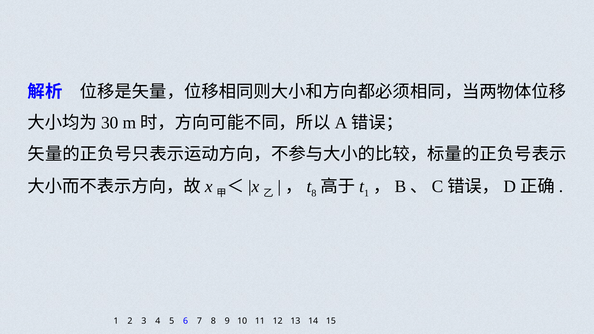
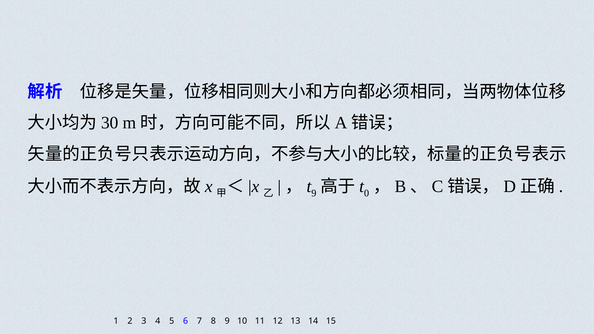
8 at (314, 193): 8 -> 9
1 at (367, 193): 1 -> 0
